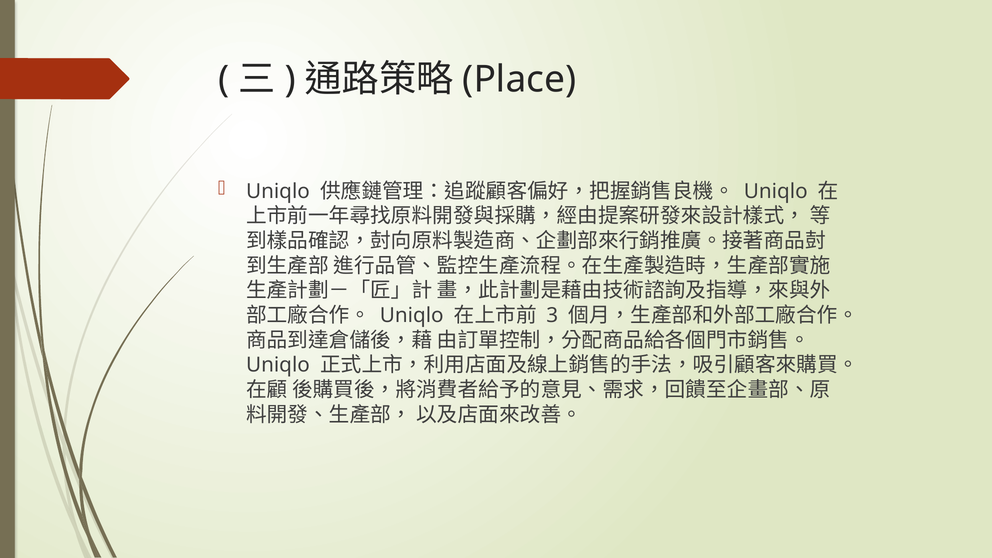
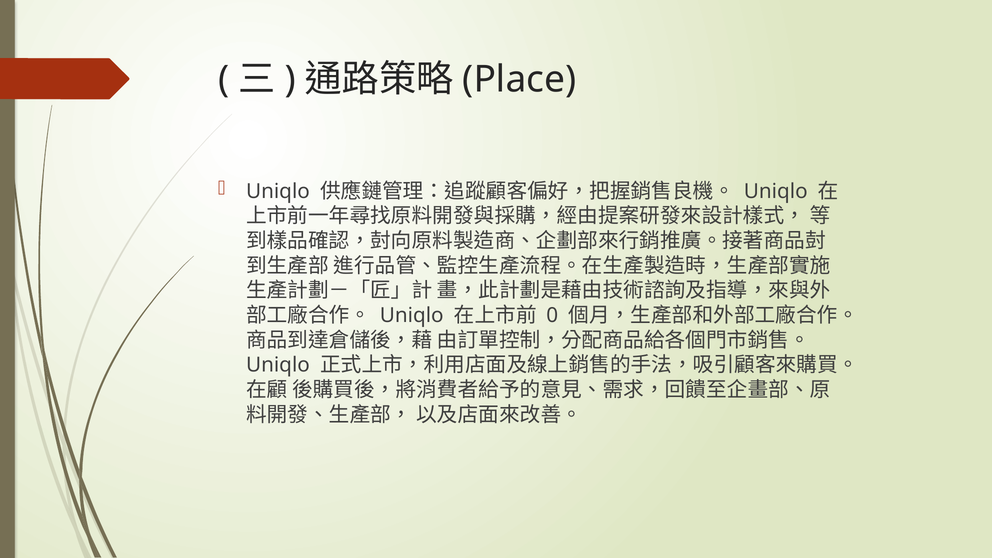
3: 3 -> 0
